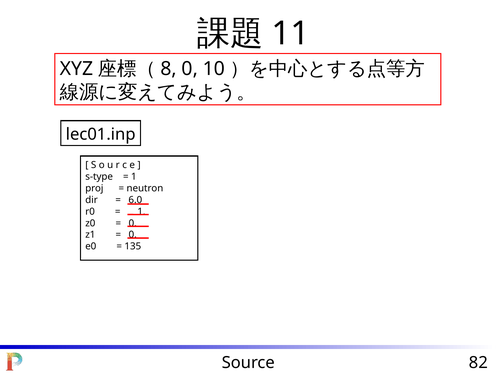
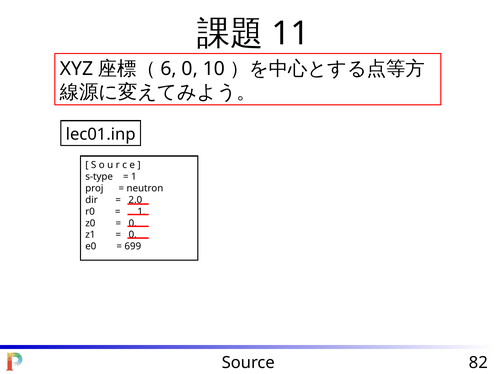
8: 8 -> 6
6.0: 6.0 -> 2.0
135: 135 -> 699
